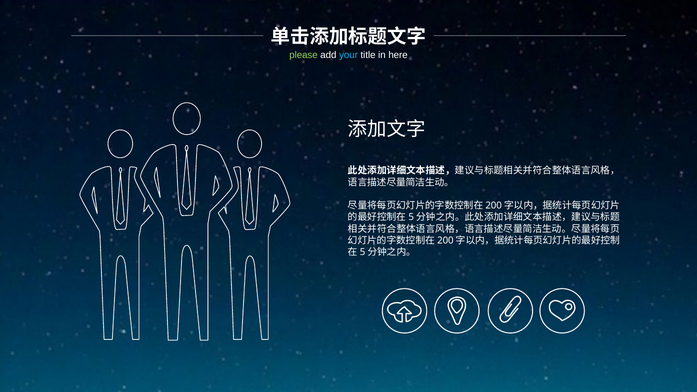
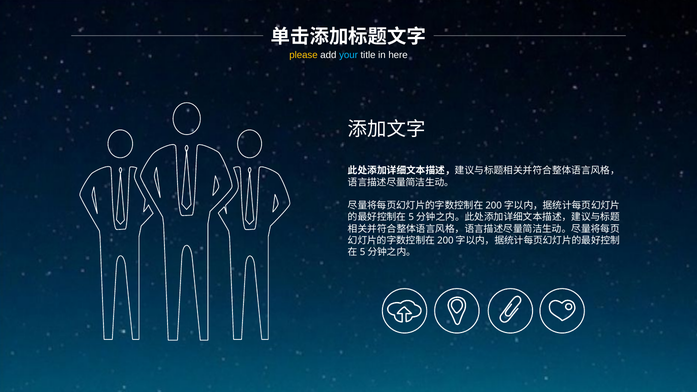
please colour: light green -> yellow
